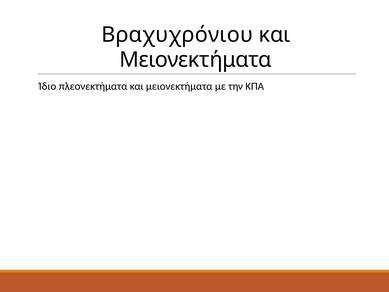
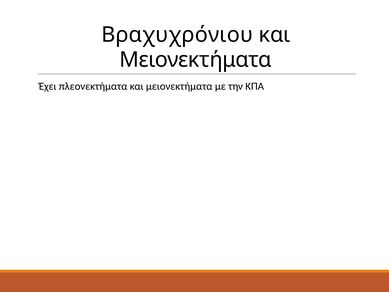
Ίδιο: Ίδιο -> Έχει
